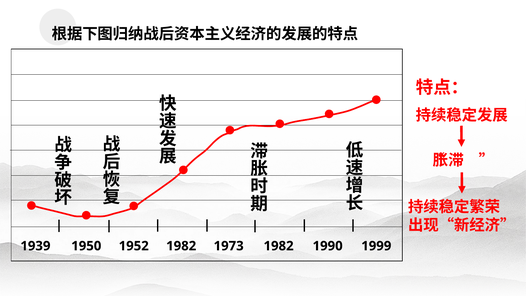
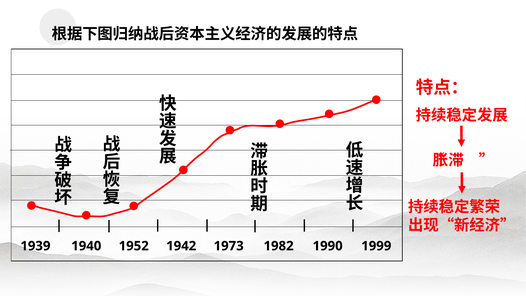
1950: 1950 -> 1940
1952 1982: 1982 -> 1942
